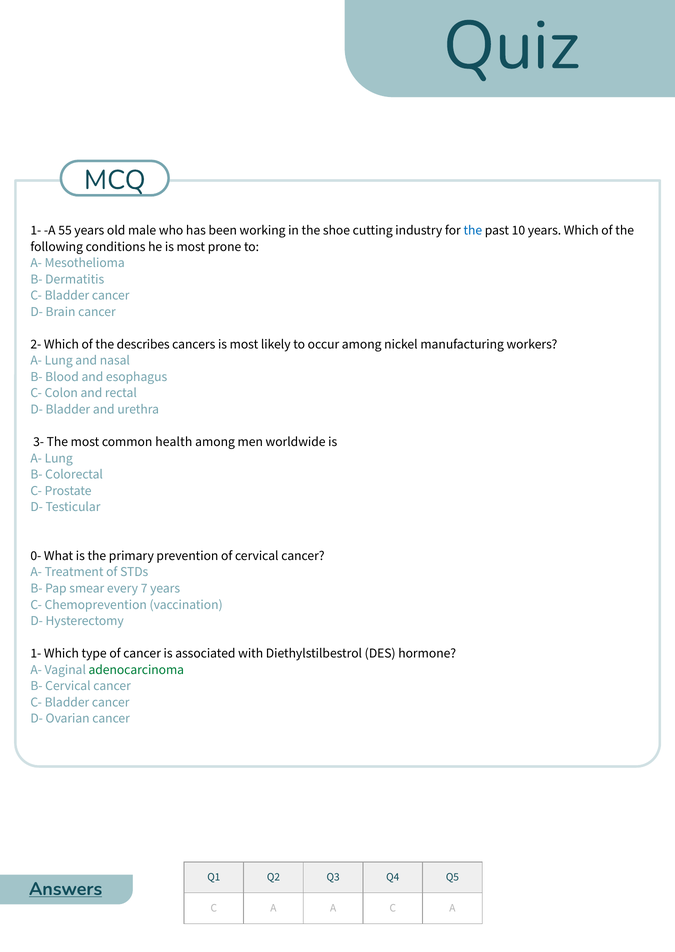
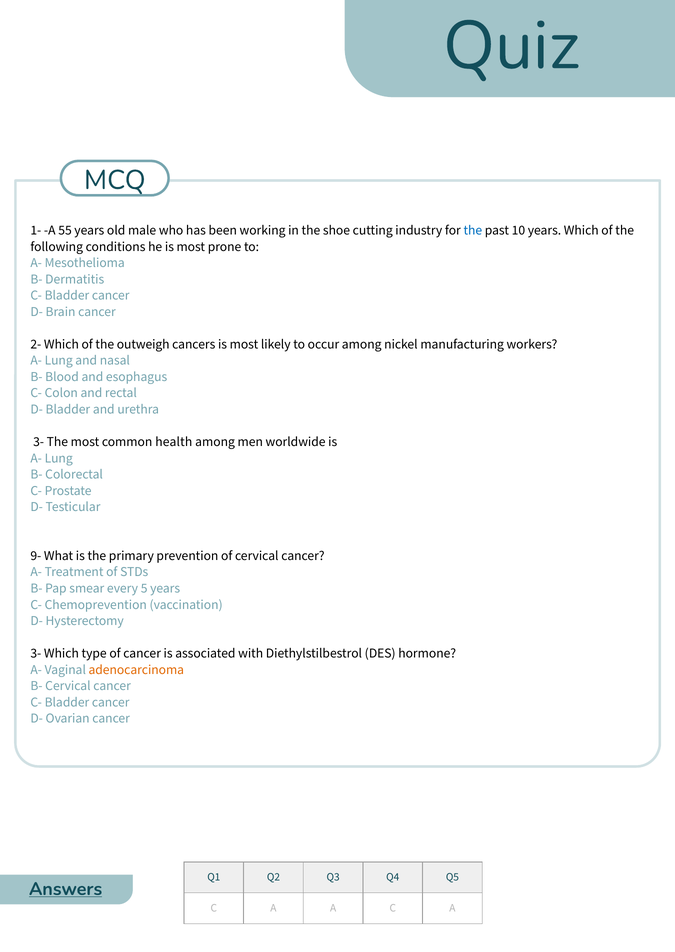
describes: describes -> outweigh
0-: 0- -> 9-
7: 7 -> 5
1- at (36, 653): 1- -> 3-
adenocarcinoma colour: green -> orange
